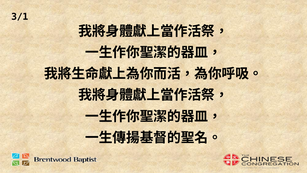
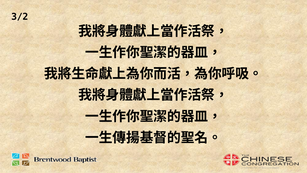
3/1: 3/1 -> 3/2
